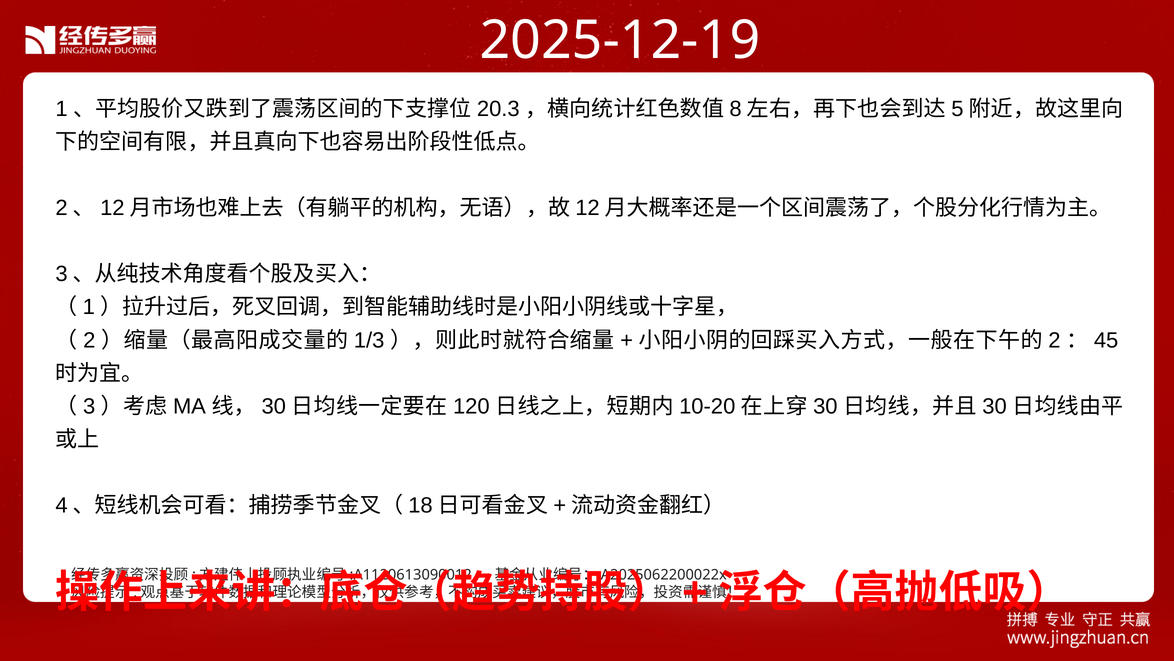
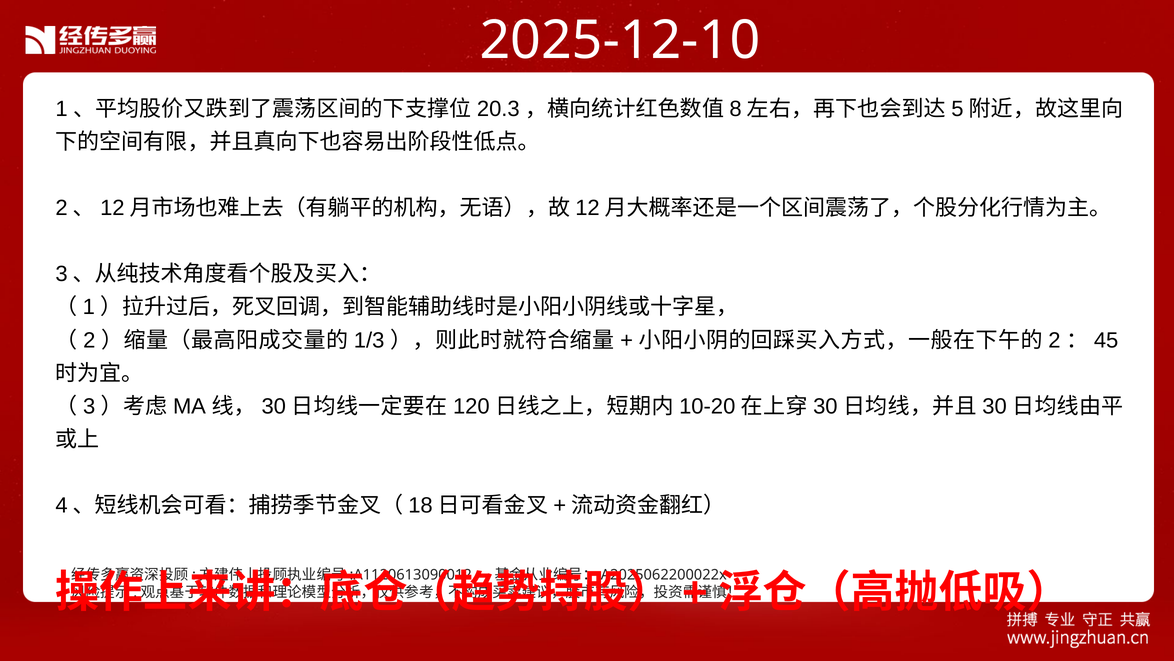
2025-12-19: 2025-12-19 -> 2025-12-10
